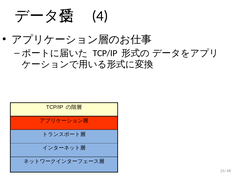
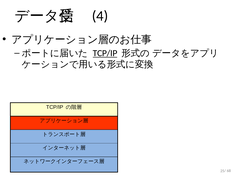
TCP/IP at (105, 53) underline: none -> present
